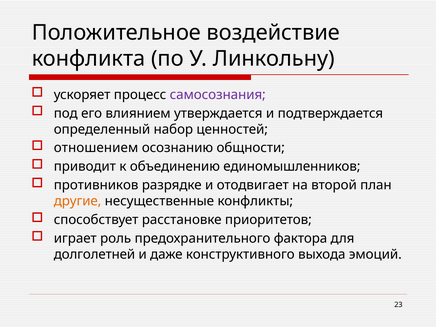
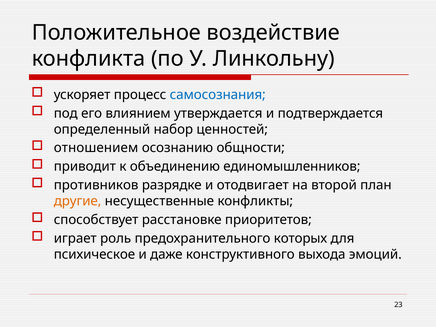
самосознания colour: purple -> blue
фактора: фактора -> которых
долголетней: долголетней -> психическое
